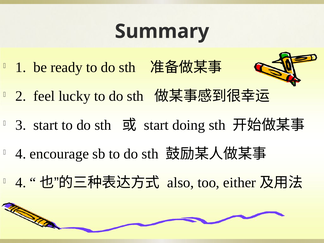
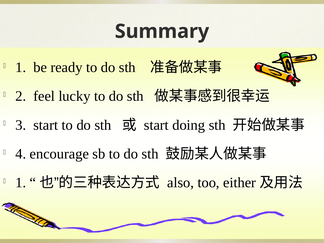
4 at (21, 183): 4 -> 1
